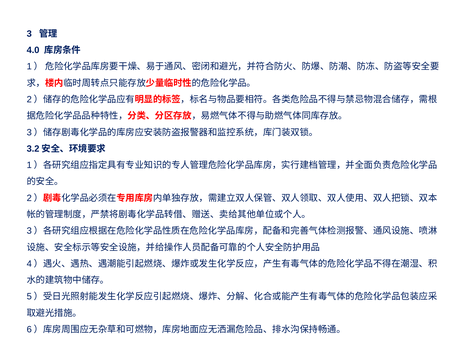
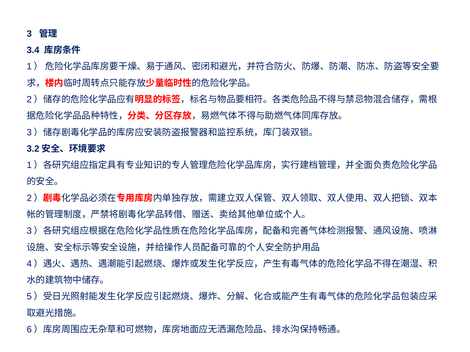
4.0: 4.0 -> 3.4
